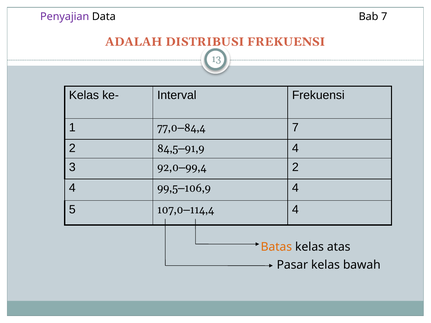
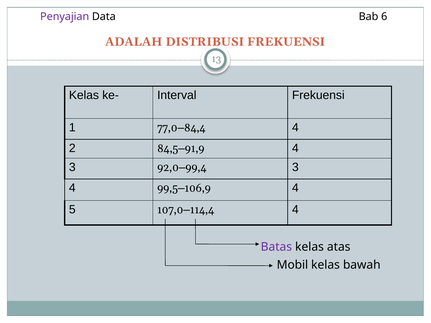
Bab 7: 7 -> 6
7 at (295, 128): 7 -> 4
2 at (295, 167): 2 -> 3
Batas colour: orange -> purple
Pasar: Pasar -> Mobil
